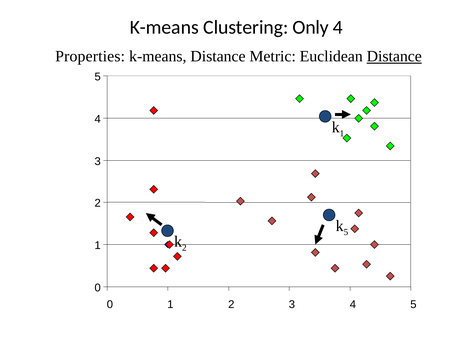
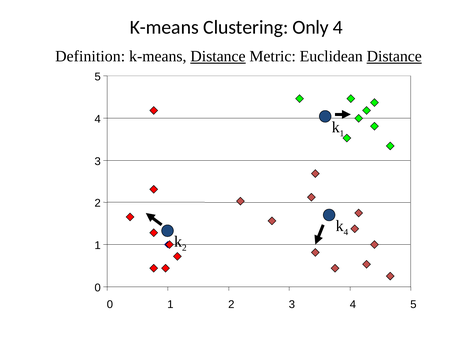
Properties: Properties -> Definition
Distance at (218, 56) underline: none -> present
5 at (346, 232): 5 -> 4
